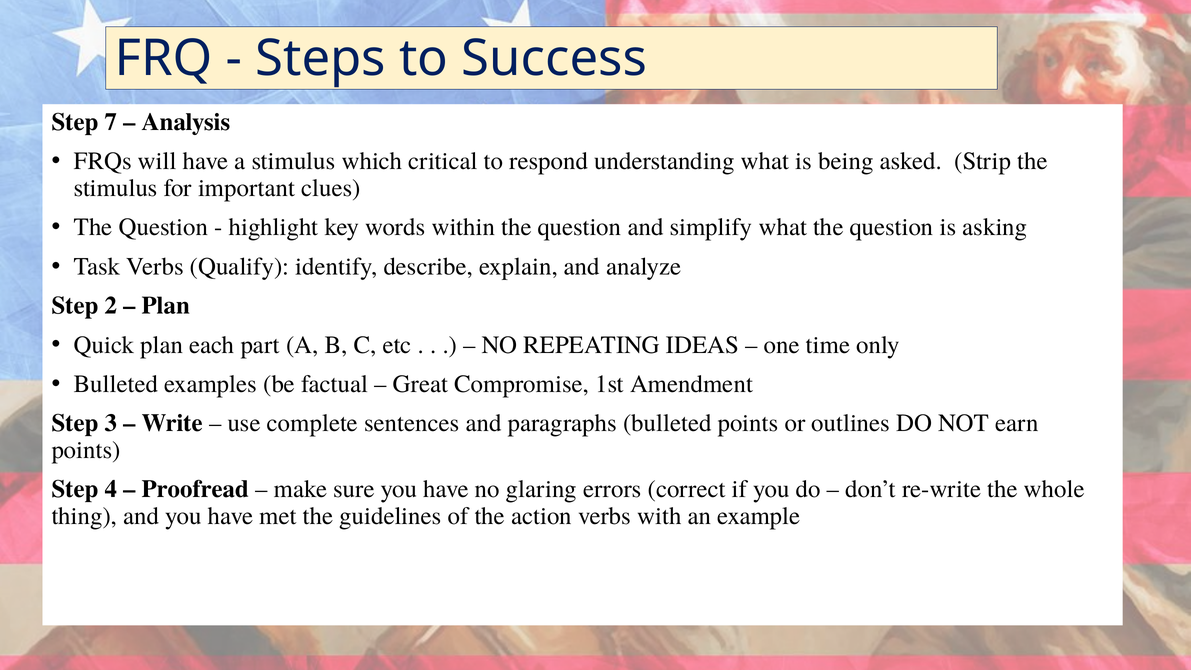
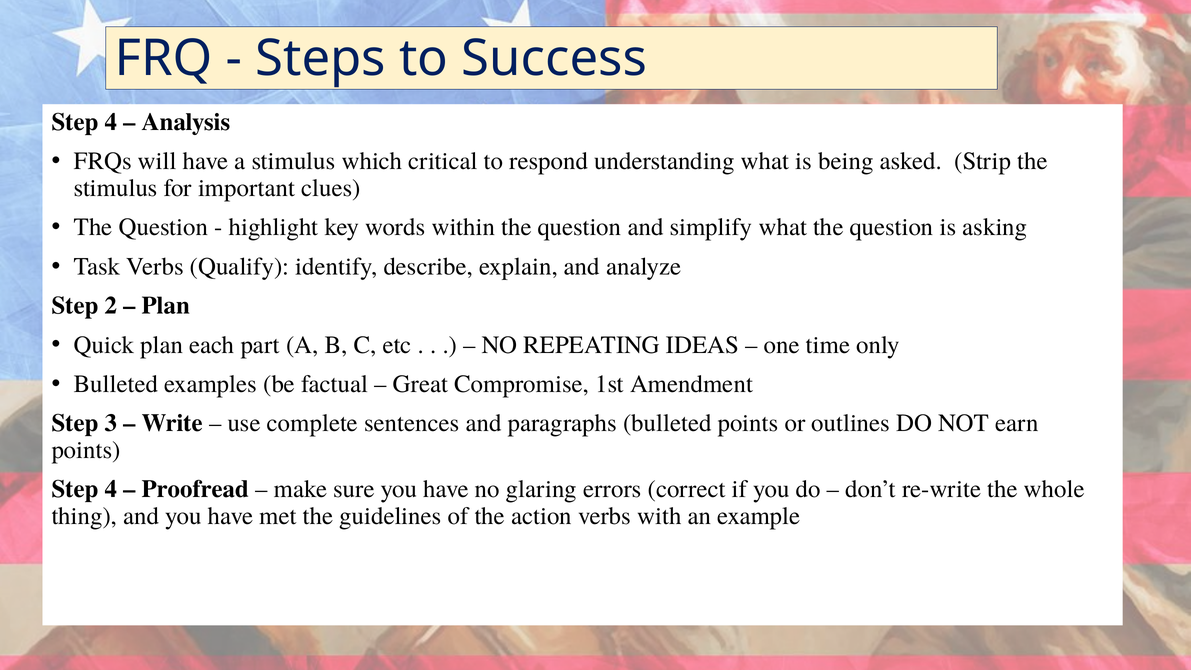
7 at (111, 122): 7 -> 4
